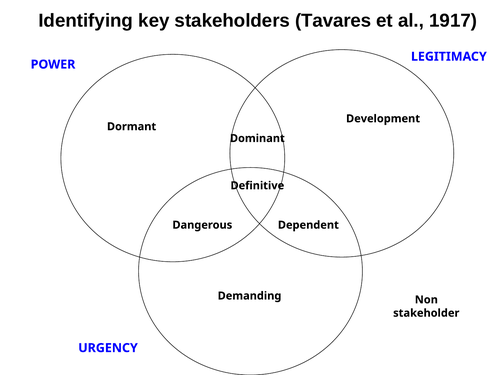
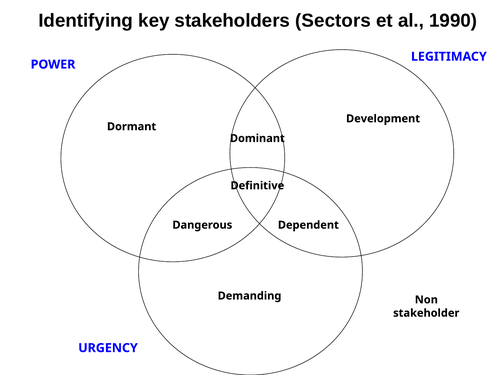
Tavares: Tavares -> Sectors
1917: 1917 -> 1990
